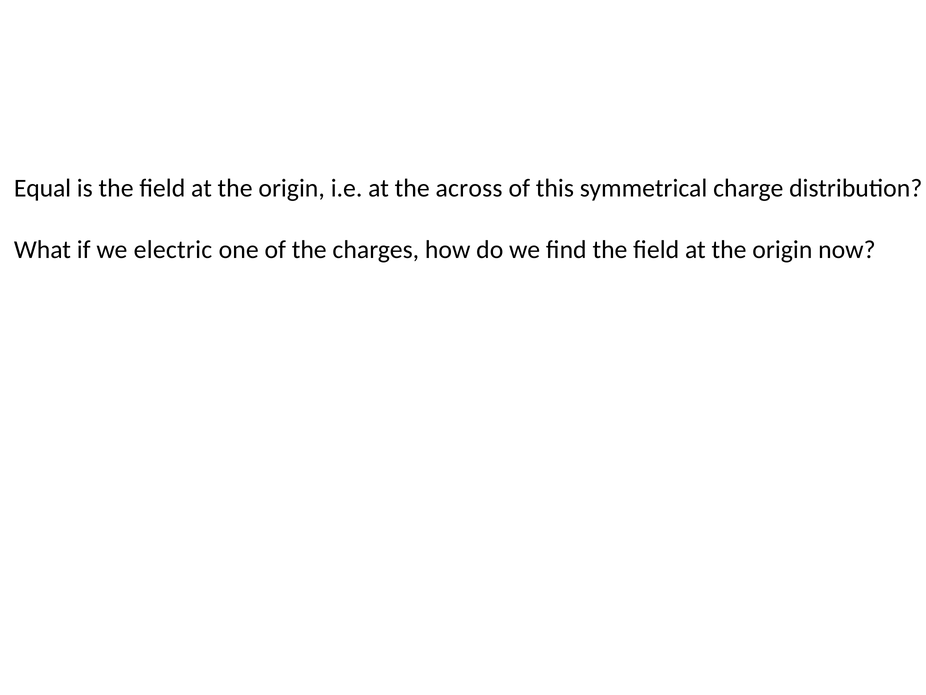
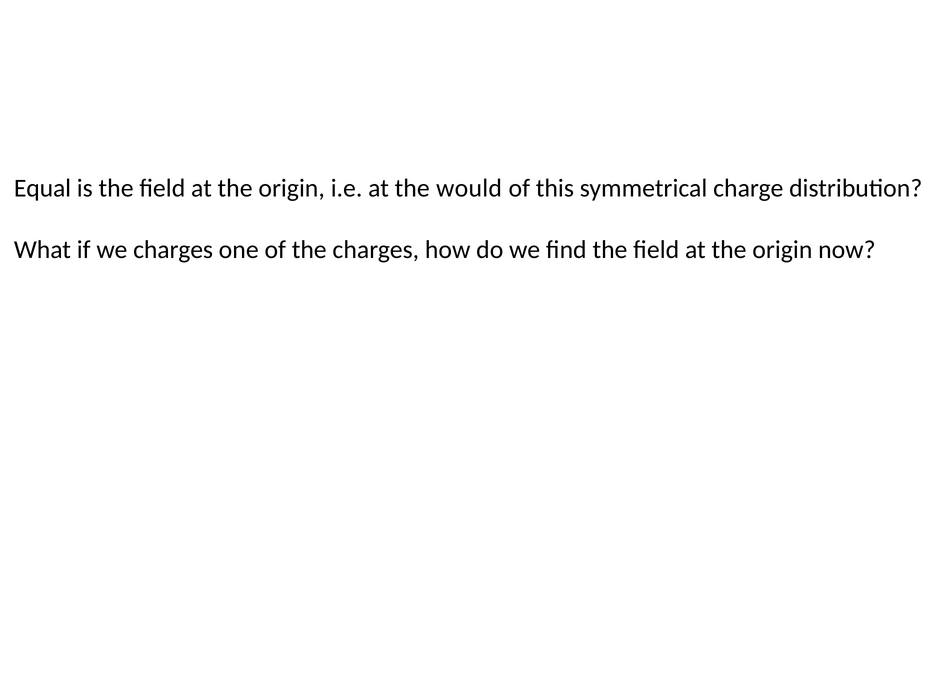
across: across -> would
we electric: electric -> charges
